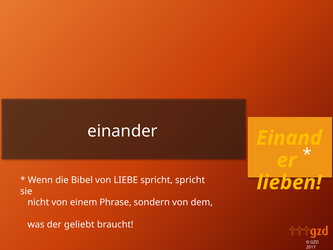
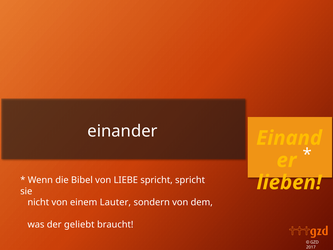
Phrase: Phrase -> Lauter
